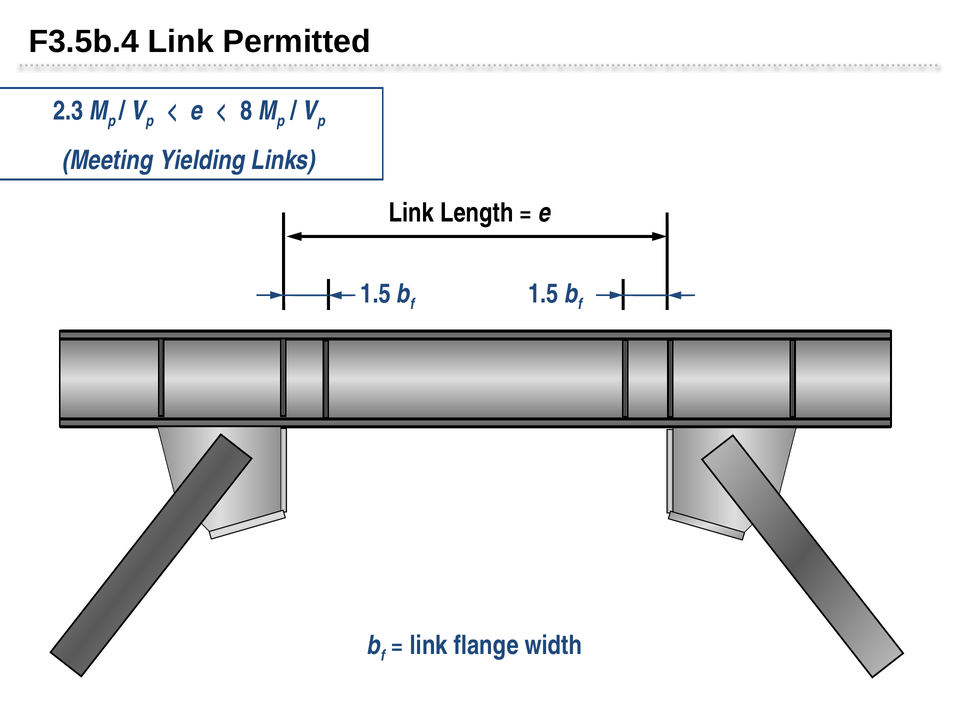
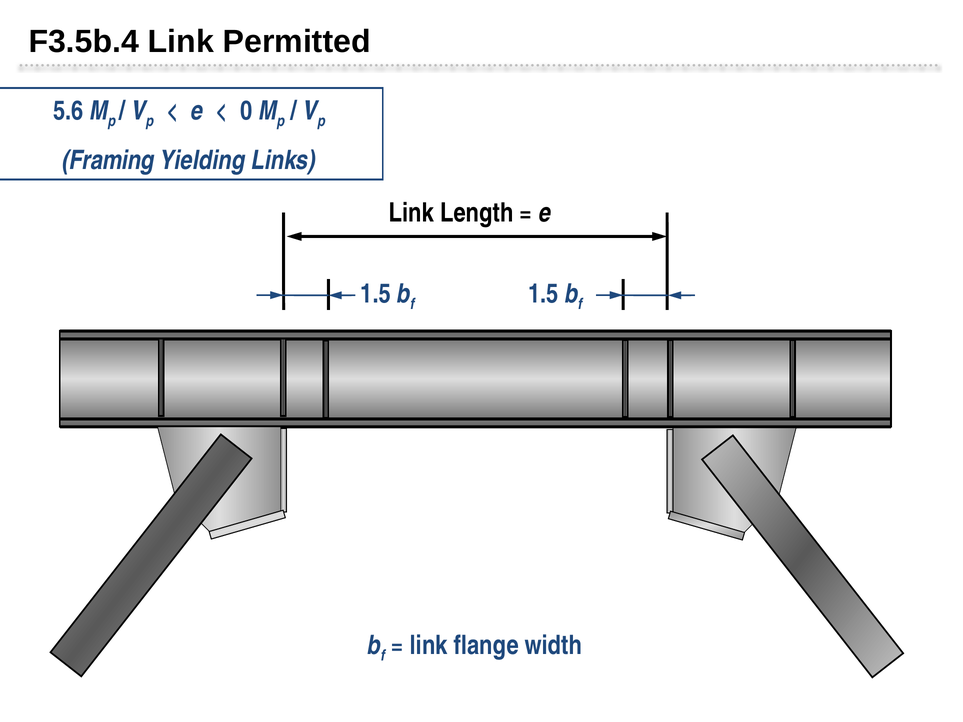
2.3: 2.3 -> 5.6
8: 8 -> 0
Meeting: Meeting -> Framing
